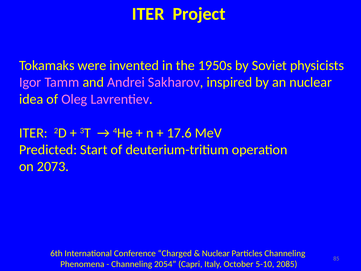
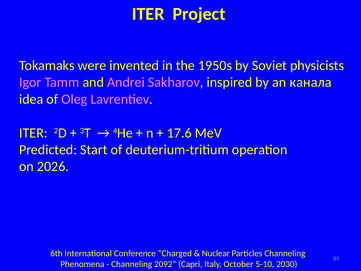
an nuclear: nuclear -> канала
2073: 2073 -> 2026
2054: 2054 -> 2092
2085: 2085 -> 2030
